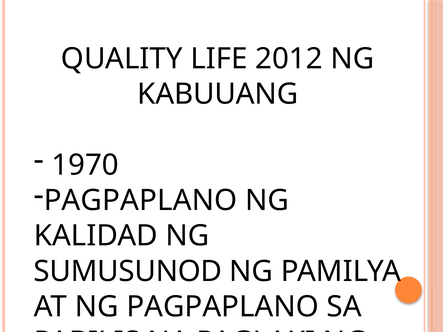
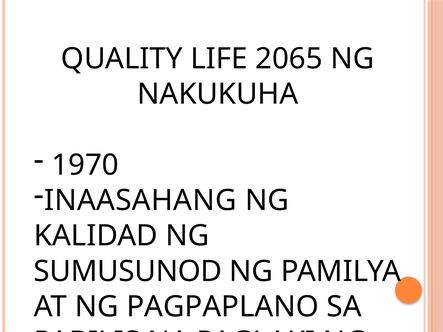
2012: 2012 -> 2065
KABUUANG: KABUUANG -> NAKUKUHA
PAGPAPLANO at (140, 201): PAGPAPLANO -> INAASAHANG
